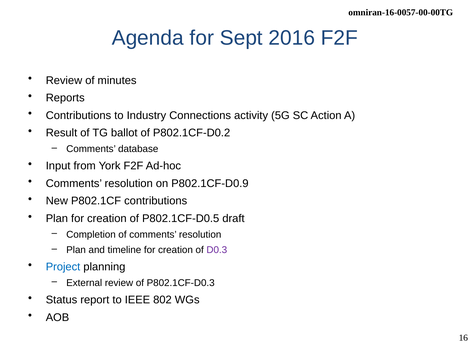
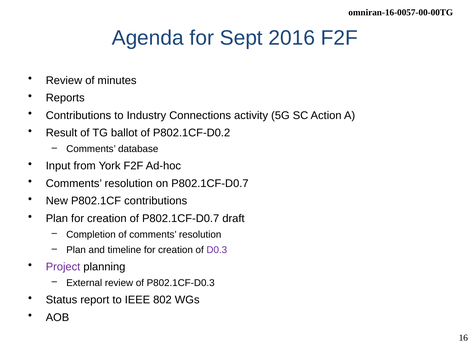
on P802.1CF-D0.9: P802.1CF-D0.9 -> P802.1CF-D0.7
of P802.1CF-D0.5: P802.1CF-D0.5 -> P802.1CF-D0.7
Project colour: blue -> purple
